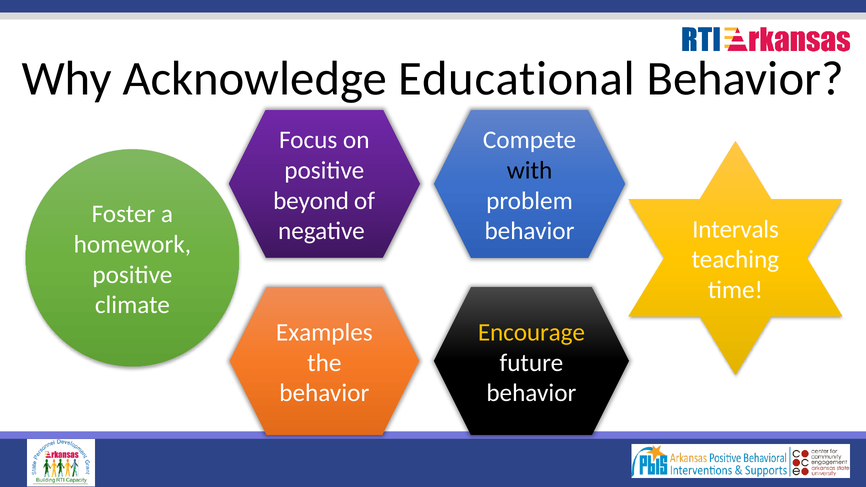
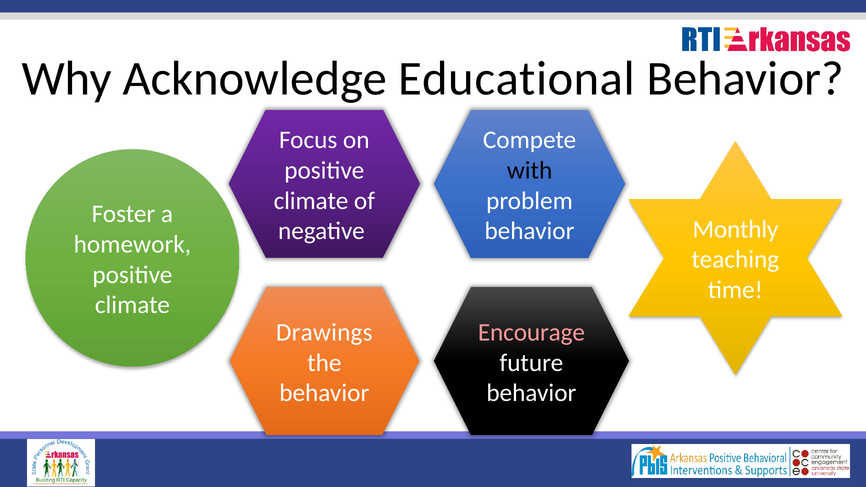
beyond at (311, 201): beyond -> climate
Intervals: Intervals -> Monthly
Examples: Examples -> Drawings
Encourage colour: yellow -> pink
